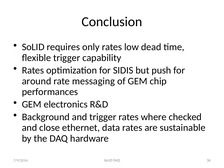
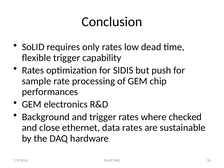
around: around -> sample
messaging: messaging -> processing
